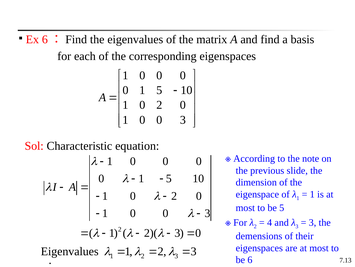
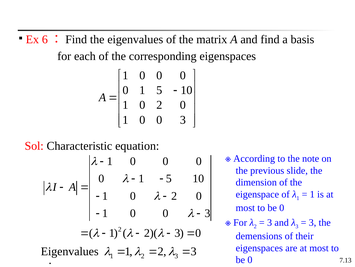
5 at (282, 207): 5 -> 0
4 at (270, 222): 4 -> 3
6 at (250, 259): 6 -> 0
